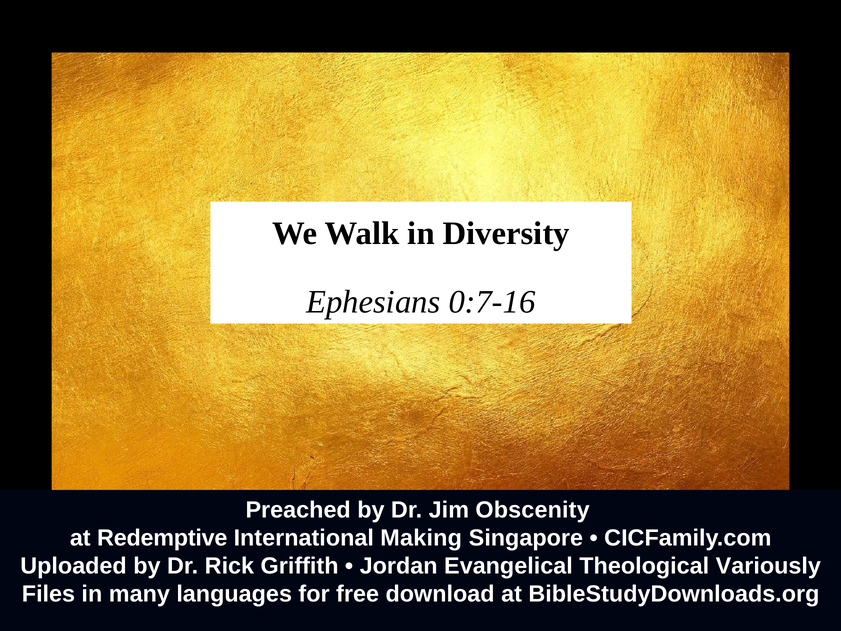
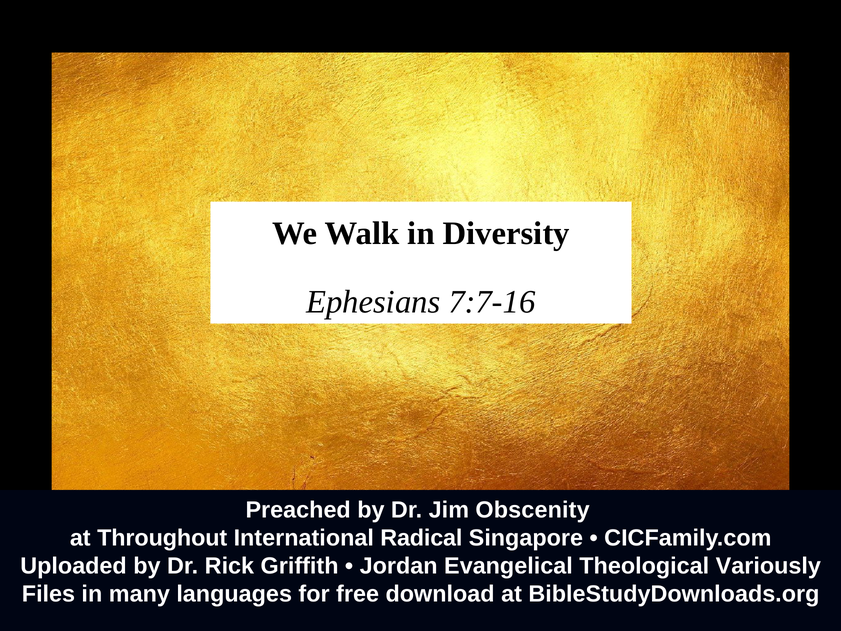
0:7-16: 0:7-16 -> 7:7-16
Redemptive: Redemptive -> Throughout
Making: Making -> Radical
